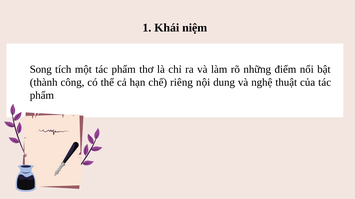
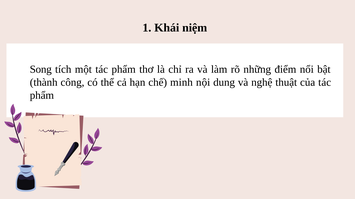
riêng: riêng -> minh
